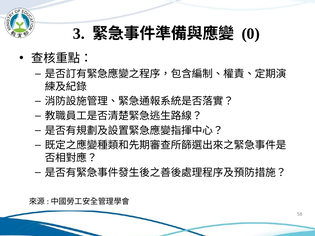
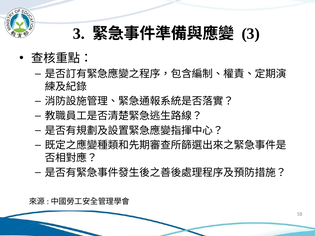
0 at (251, 34): 0 -> 3
